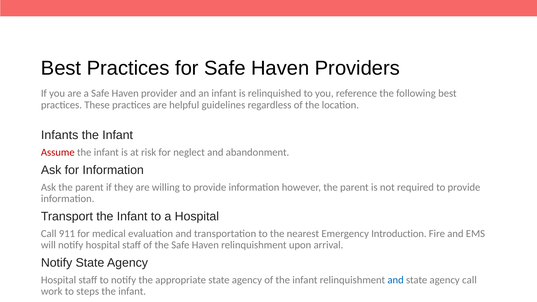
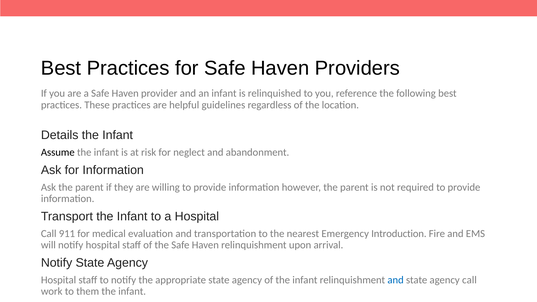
Infants: Infants -> Details
Assume colour: red -> black
steps: steps -> them
